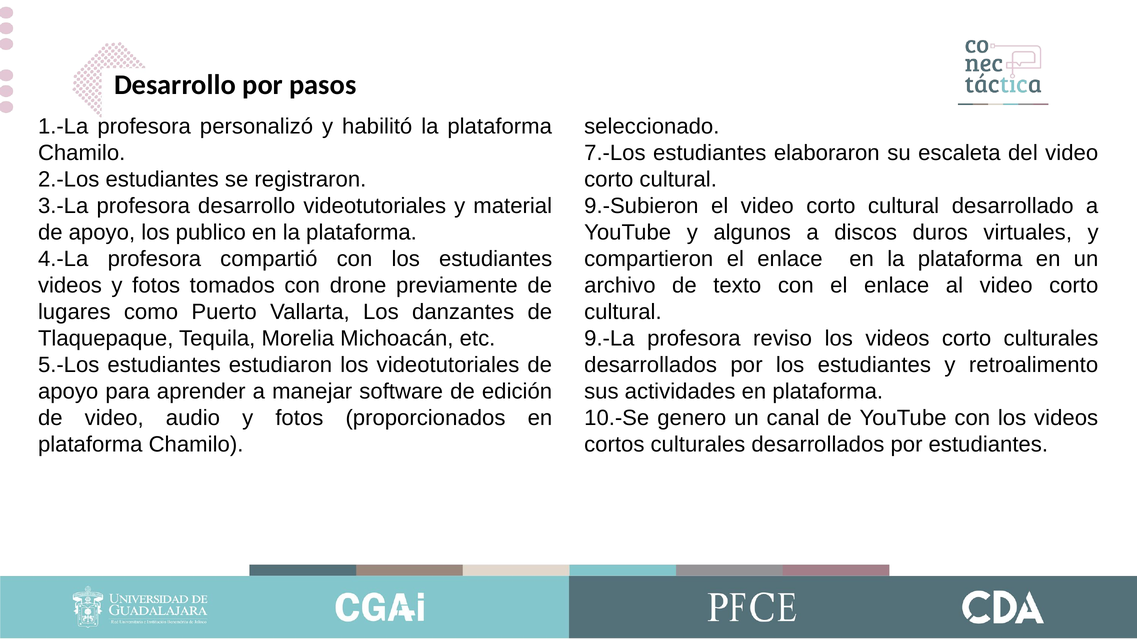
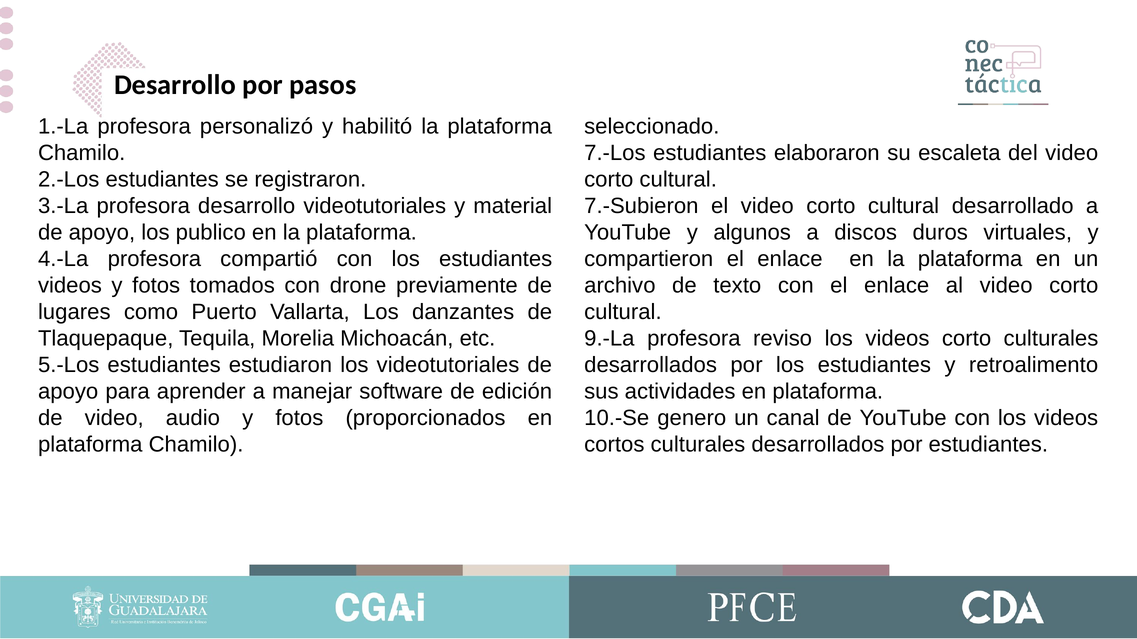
9.-Subieron: 9.-Subieron -> 7.-Subieron
